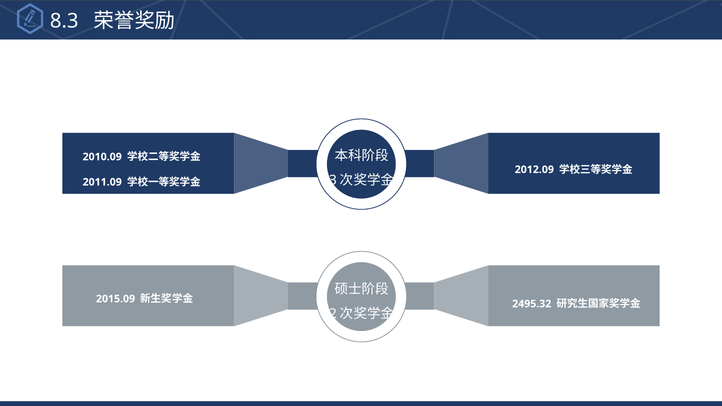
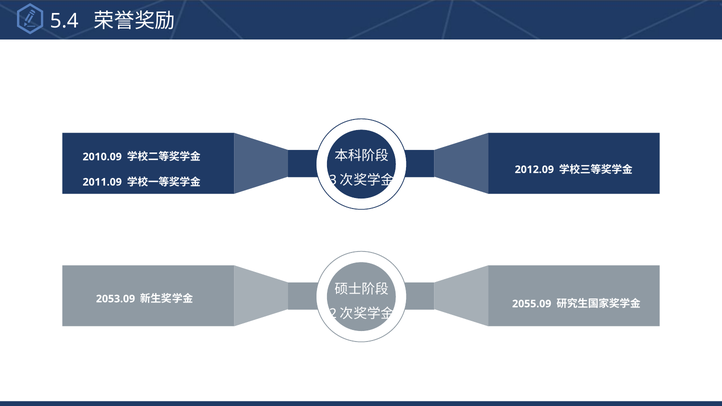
8.3: 8.3 -> 5.4
2015.09: 2015.09 -> 2053.09
2495.32: 2495.32 -> 2055.09
